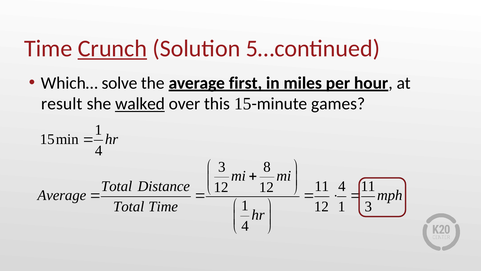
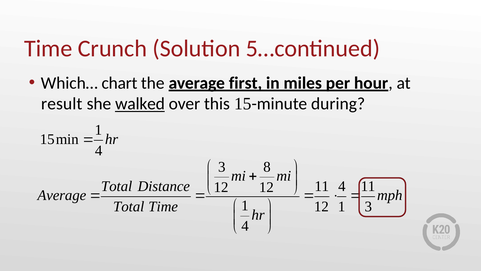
Crunch underline: present -> none
solve: solve -> chart
games: games -> during
